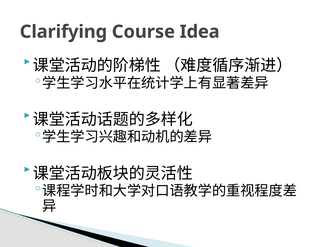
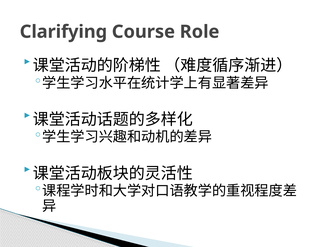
Idea: Idea -> Role
